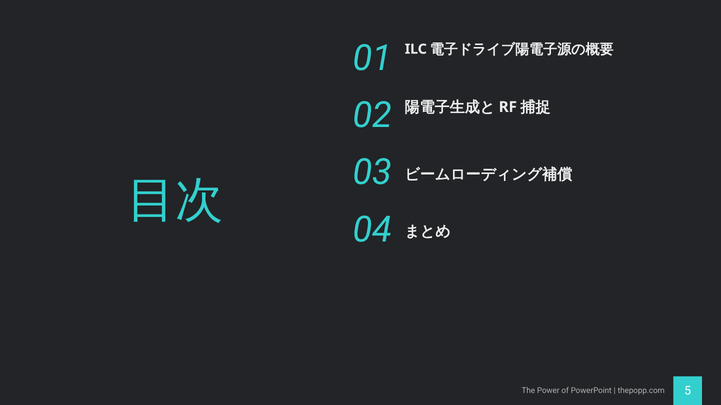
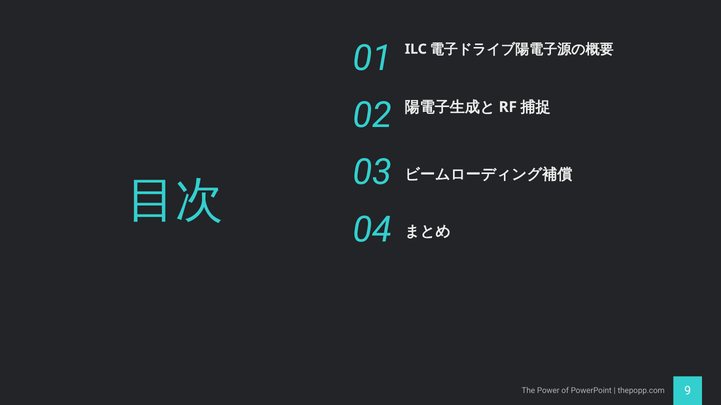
5: 5 -> 9
